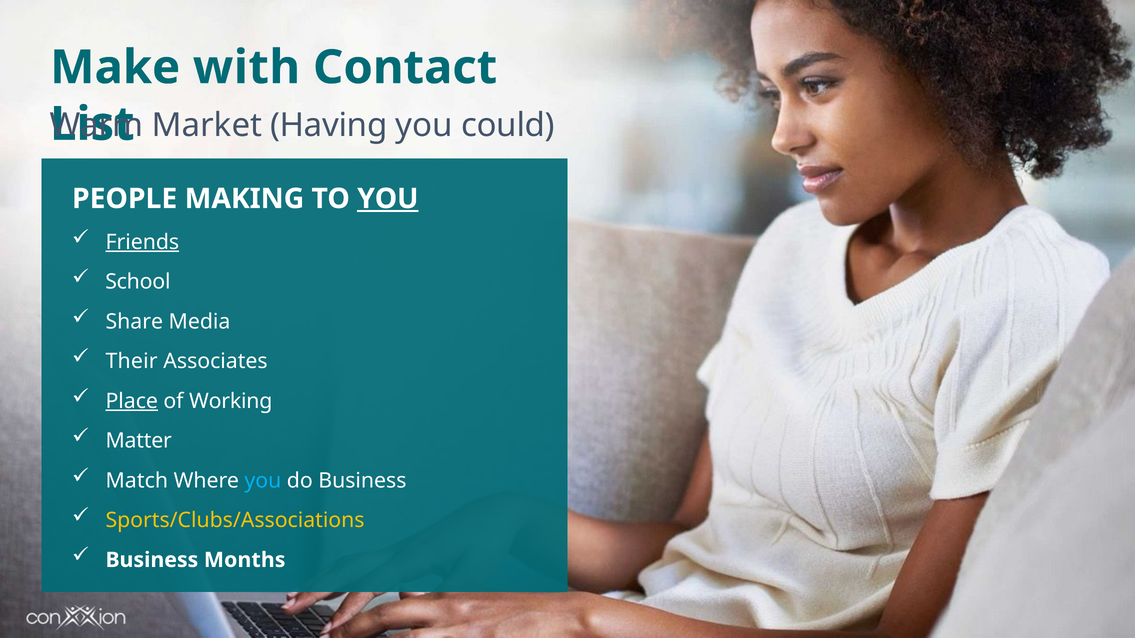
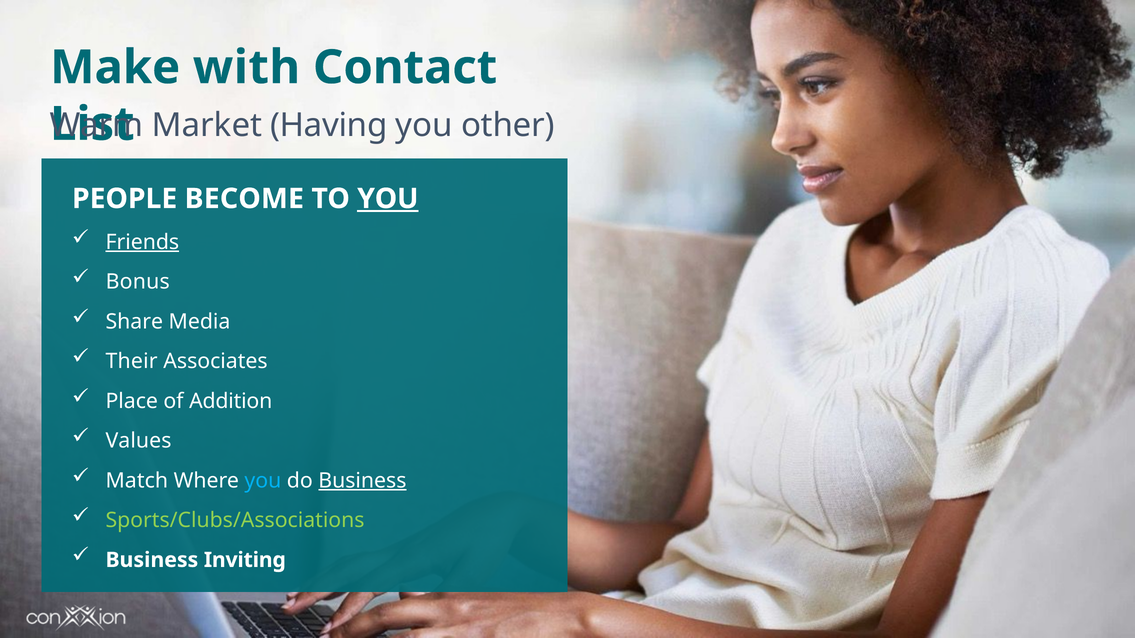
could: could -> other
MAKING: MAKING -> BECOME
School: School -> Bonus
Place underline: present -> none
Working: Working -> Addition
Matter: Matter -> Values
Business at (362, 481) underline: none -> present
Sports/Clubs/Associations colour: yellow -> light green
Months: Months -> Inviting
